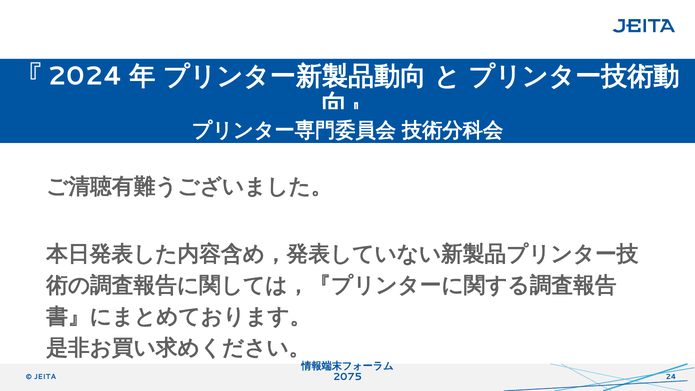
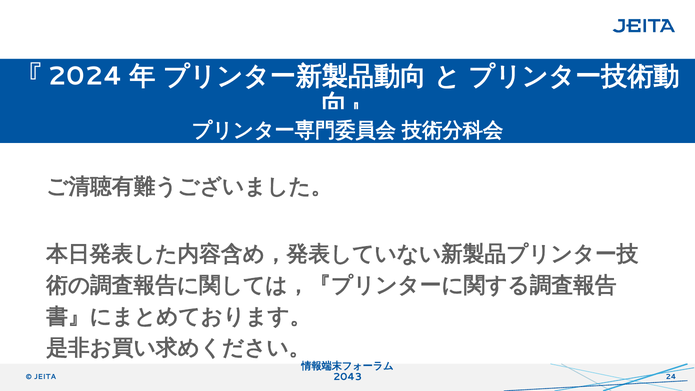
2075: 2075 -> 2043
